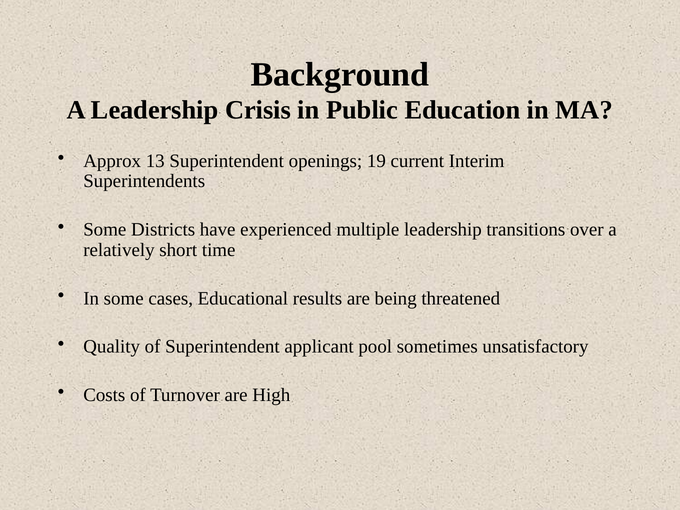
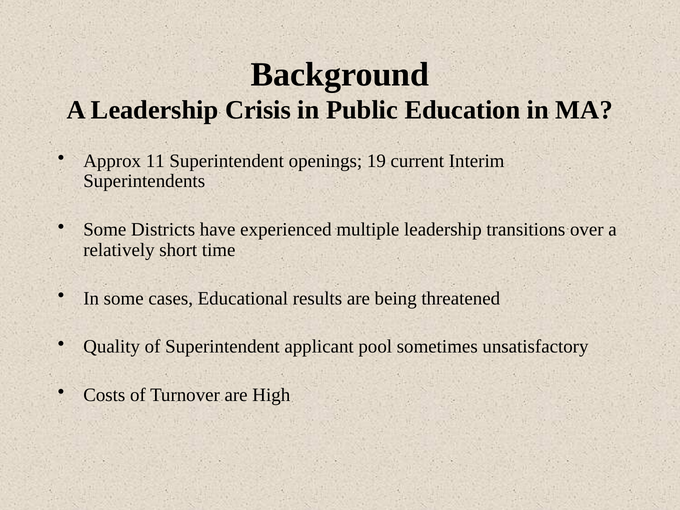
13: 13 -> 11
